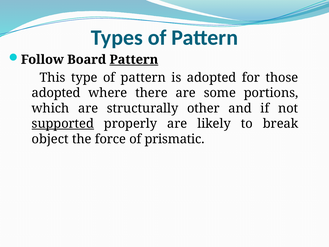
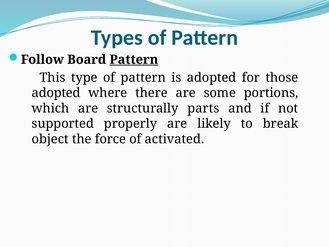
other: other -> parts
supported underline: present -> none
prismatic: prismatic -> activated
